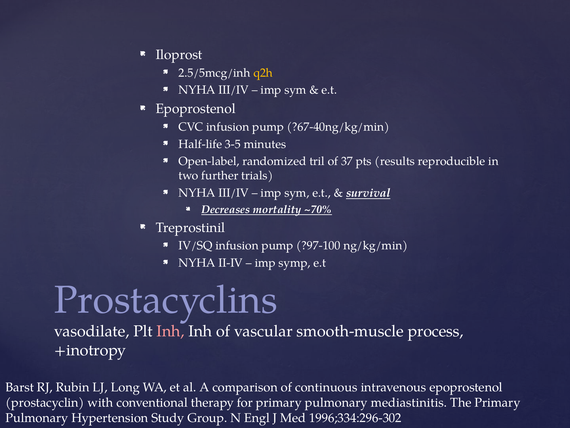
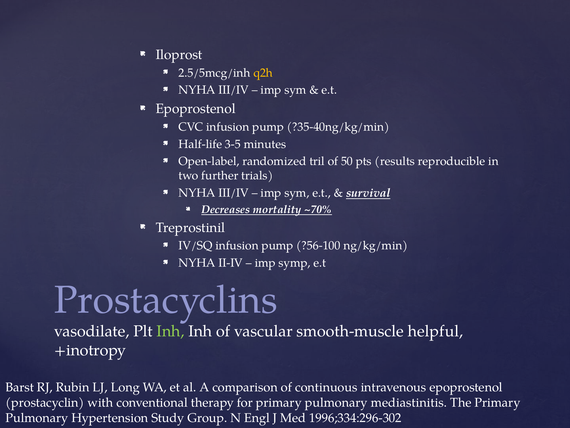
?67-40ng/kg/min: ?67-40ng/kg/min -> ?35-40ng/kg/min
37: 37 -> 50
?97-100: ?97-100 -> ?56-100
Inh at (171, 331) colour: pink -> light green
process: process -> helpful
